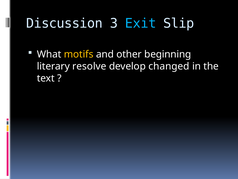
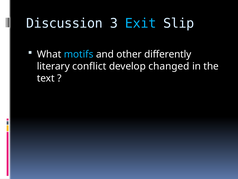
motifs colour: yellow -> light blue
beginning: beginning -> differently
resolve: resolve -> conflict
